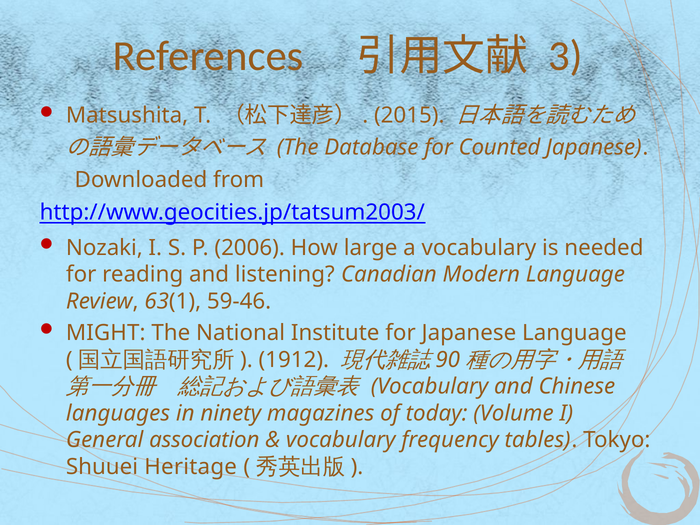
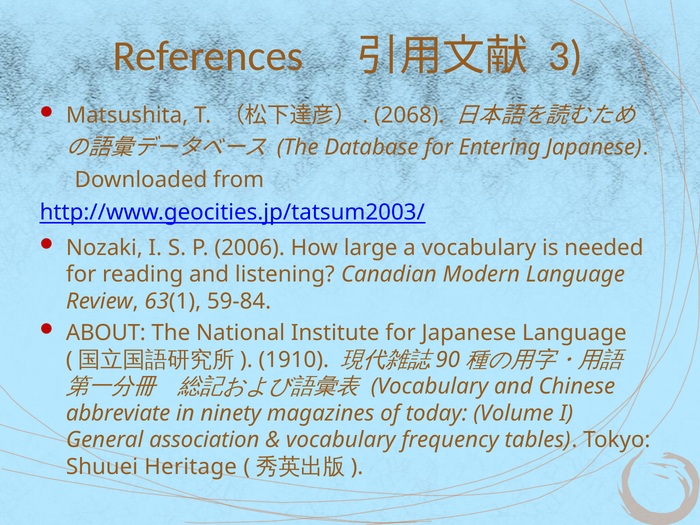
2015: 2015 -> 2068
Counted: Counted -> Entering
59-46: 59-46 -> 59-84
MIGHT: MIGHT -> ABOUT
1912: 1912 -> 1910
languages: languages -> abbreviate
